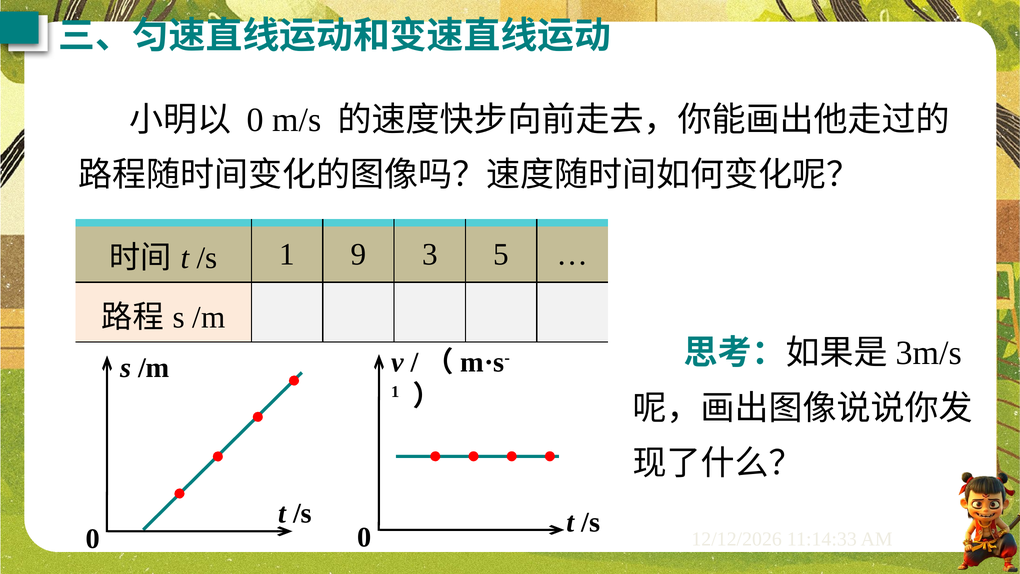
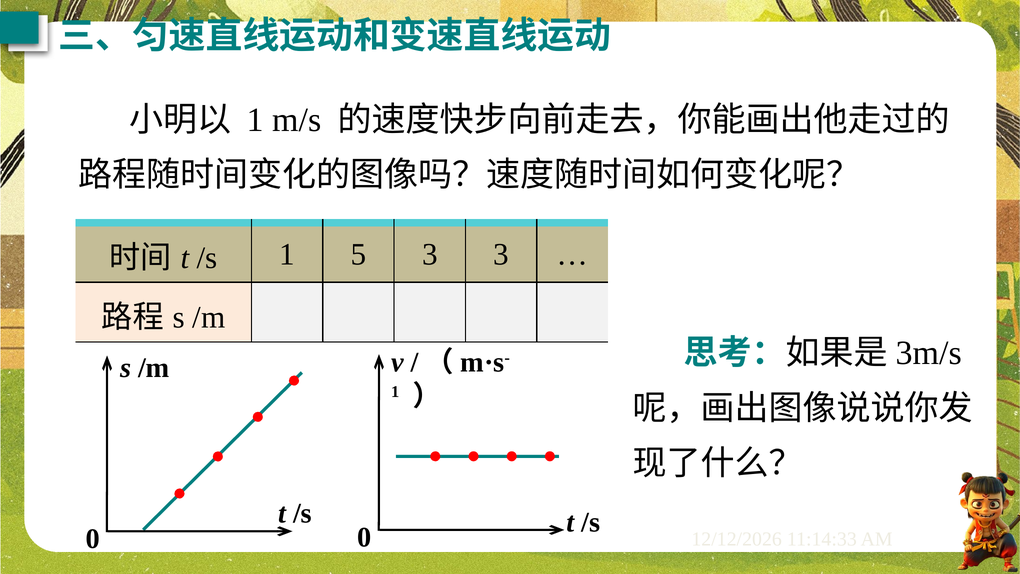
0 at (255, 120): 0 -> 1
9: 9 -> 5
3 5: 5 -> 3
